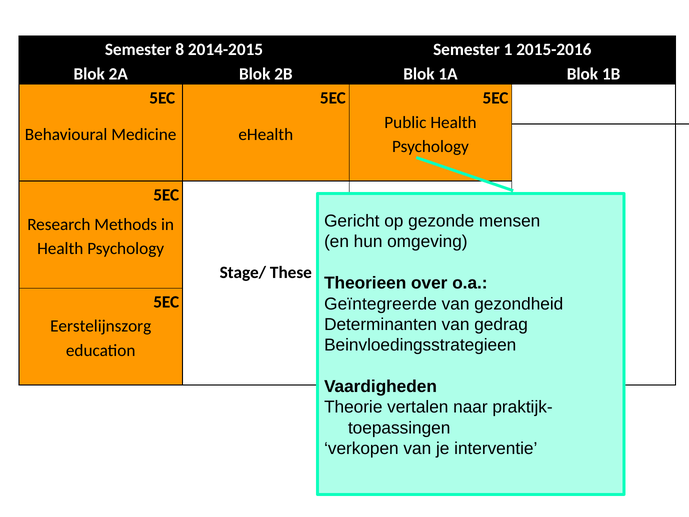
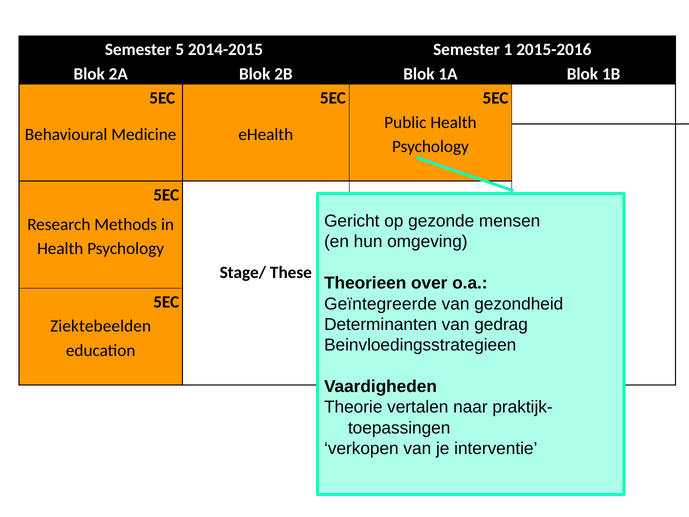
8: 8 -> 5
Eerstelijnszorg: Eerstelijnszorg -> Ziektebeelden
